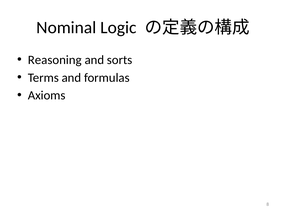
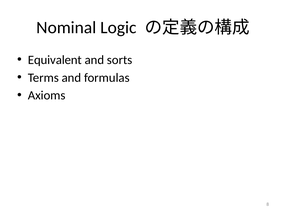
Reasoning: Reasoning -> Equivalent
